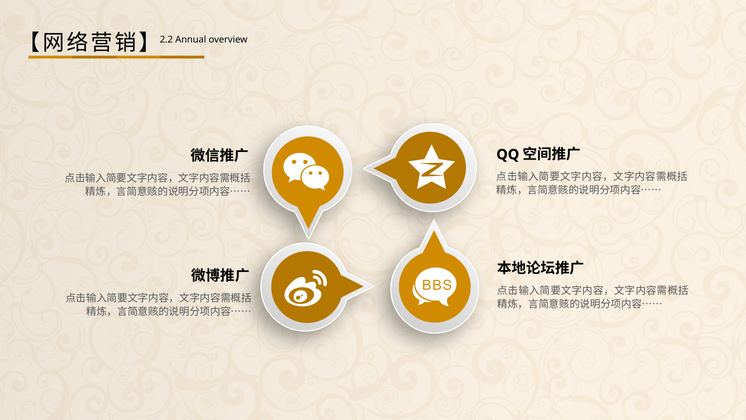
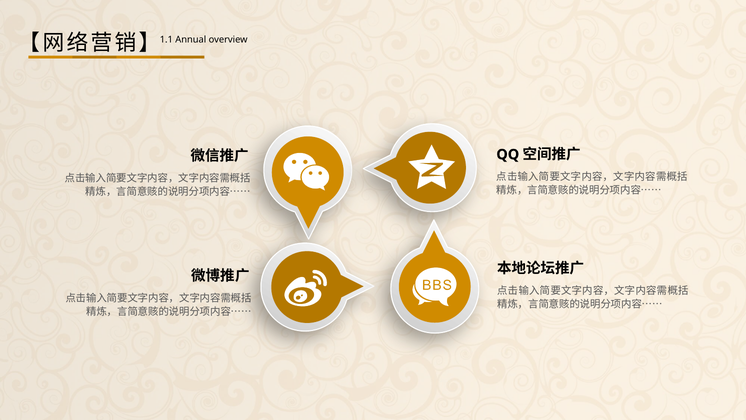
2.2: 2.2 -> 1.1
